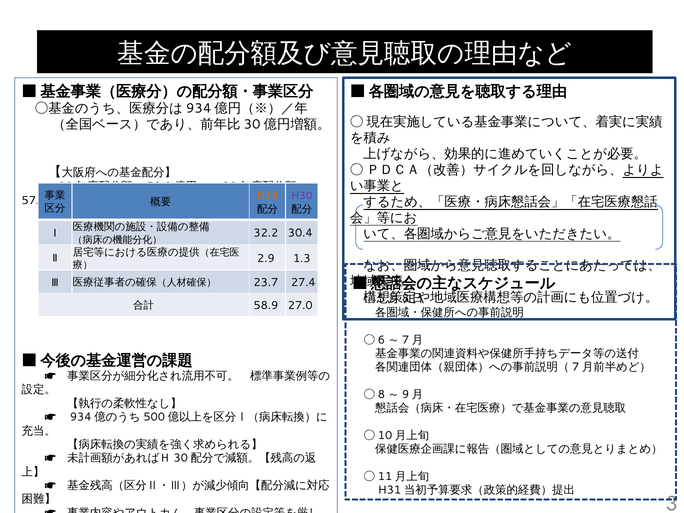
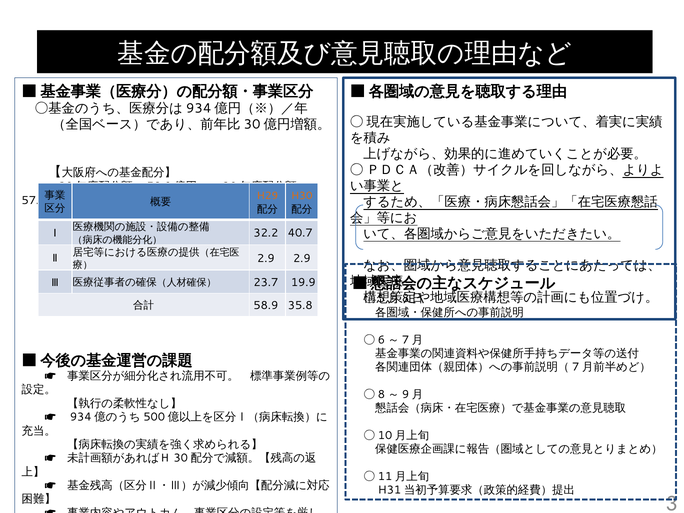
H30 colour: purple -> orange
30.4: 30.4 -> 40.7
2.9 1.3: 1.3 -> 2.9
27.4: 27.4 -> 19.9
27.0: 27.0 -> 35.8
